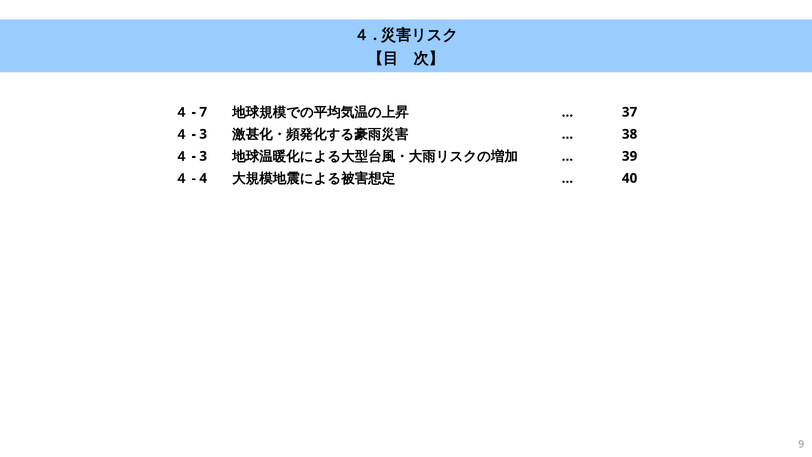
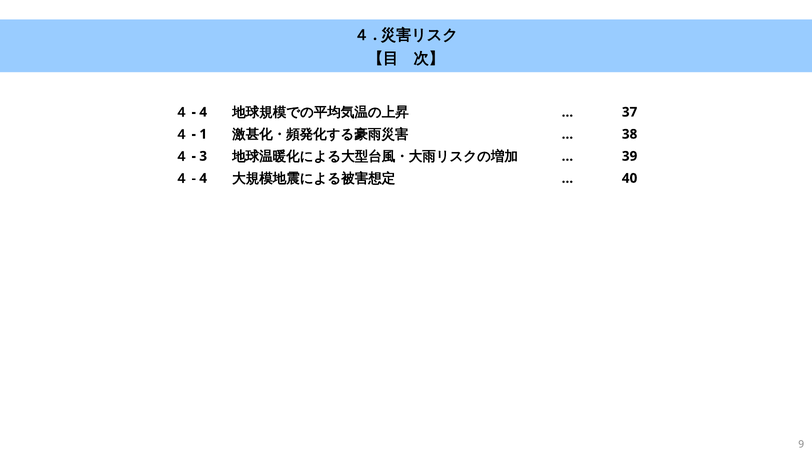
7 at (203, 112): 7 -> 4
3 at (203, 134): 3 -> 1
